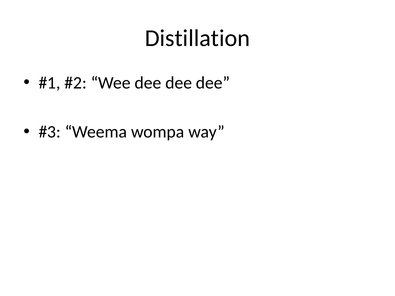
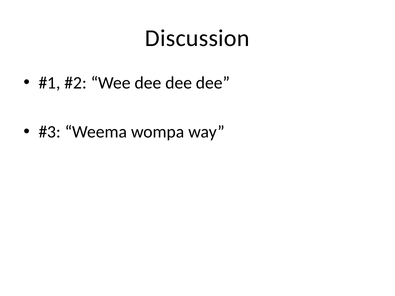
Distillation: Distillation -> Discussion
